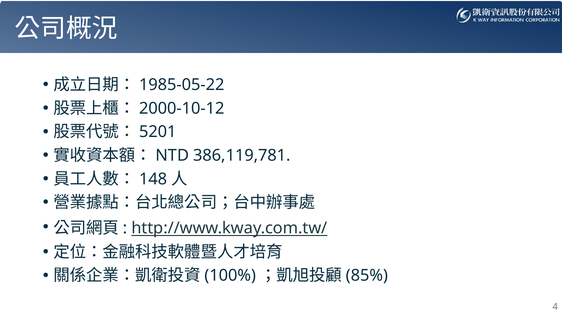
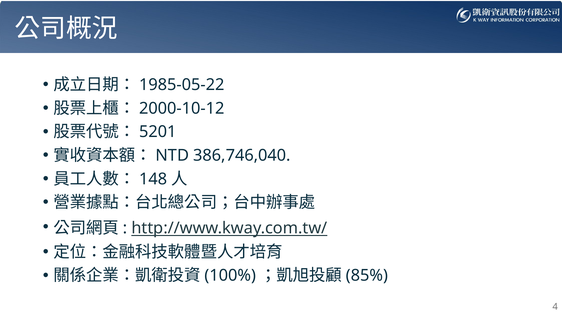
386,119,781: 386,119,781 -> 386,746,040
